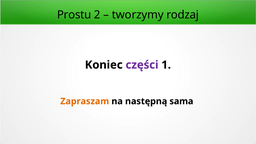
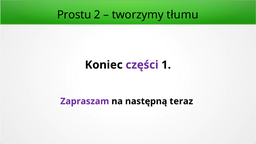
rodzaj: rodzaj -> tłumu
Zapraszam colour: orange -> purple
sama: sama -> teraz
